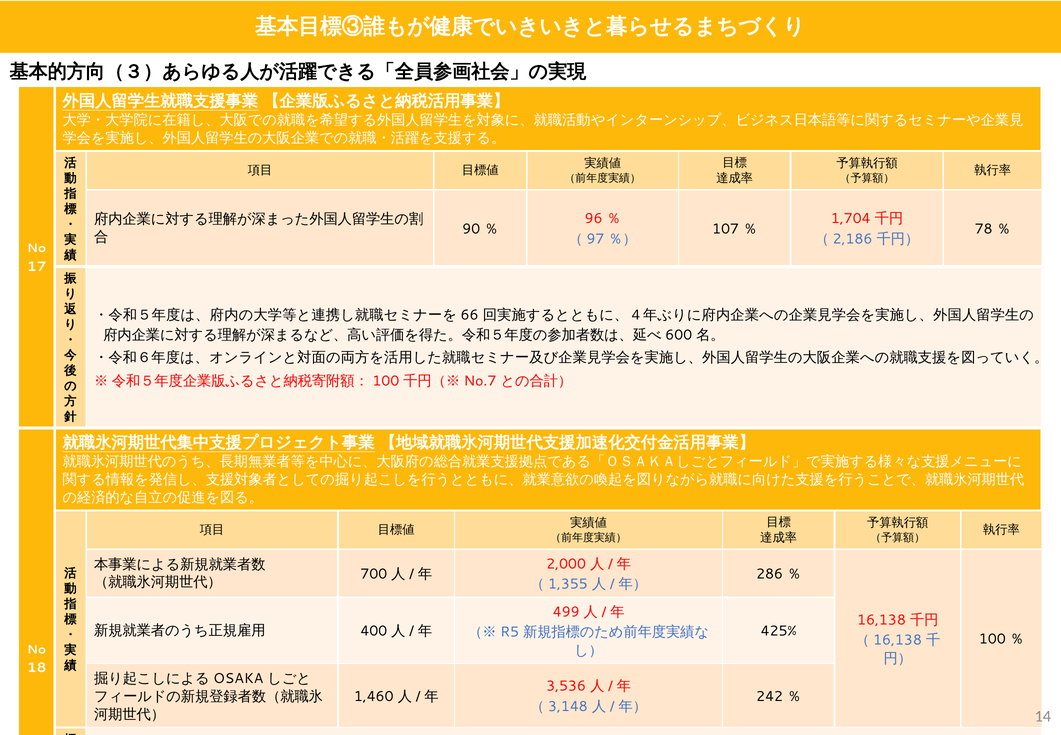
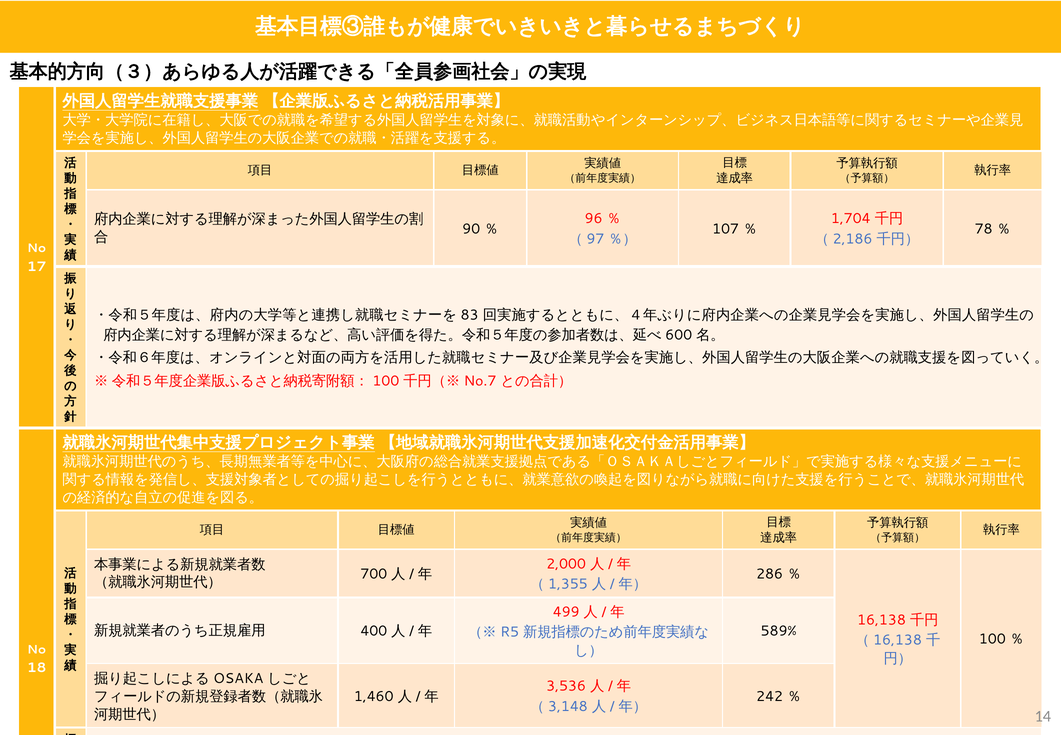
66: 66 -> 83
425%: 425% -> 589%
